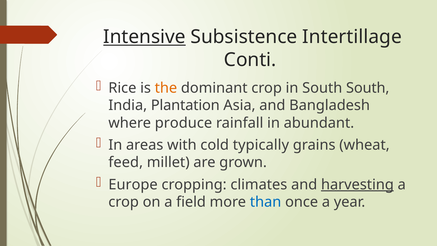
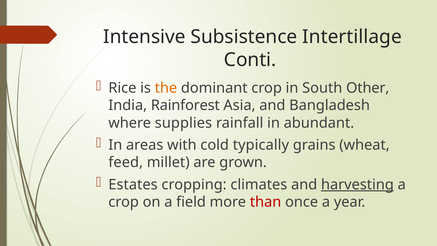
Intensive underline: present -> none
South South: South -> Other
Plantation: Plantation -> Rainforest
produce: produce -> supplies
Europe: Europe -> Estates
than colour: blue -> red
